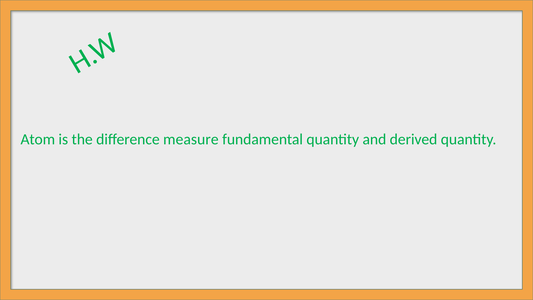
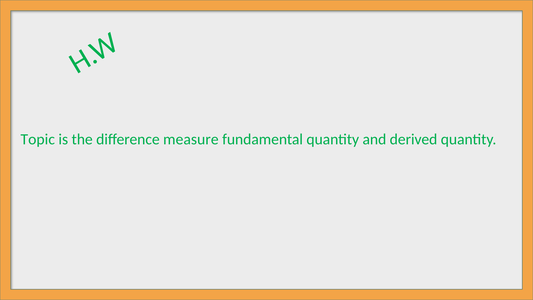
Atom: Atom -> Topic
